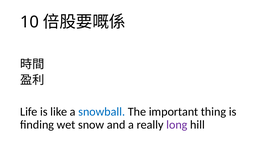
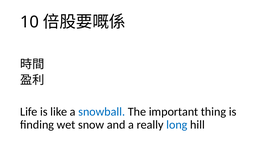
long colour: purple -> blue
